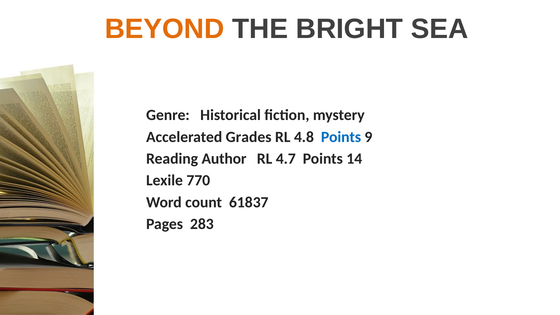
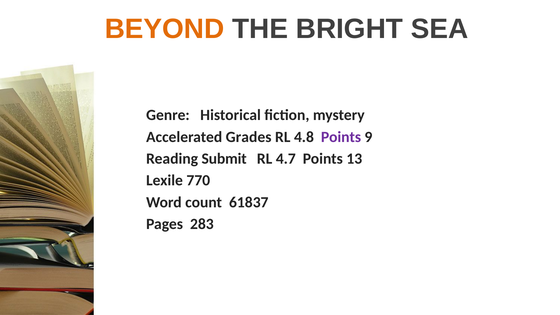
Points at (341, 137) colour: blue -> purple
Author: Author -> Submit
14: 14 -> 13
